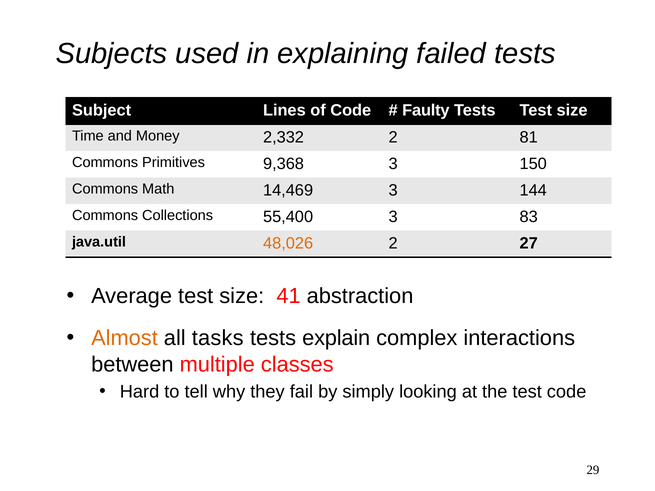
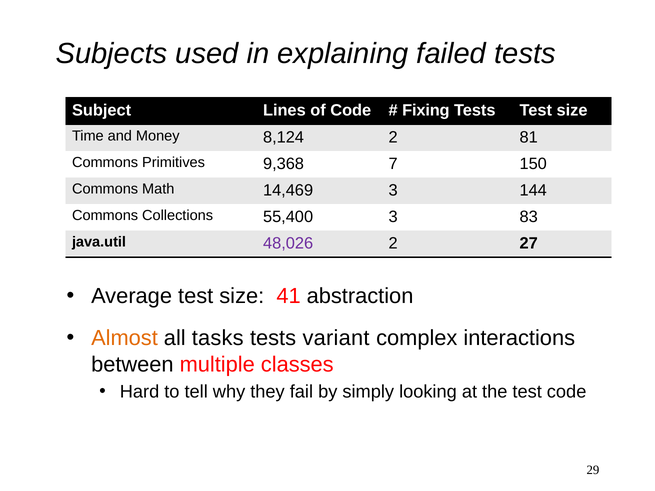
Faulty: Faulty -> Fixing
2,332: 2,332 -> 8,124
9,368 3: 3 -> 7
48,026 colour: orange -> purple
explain: explain -> variant
